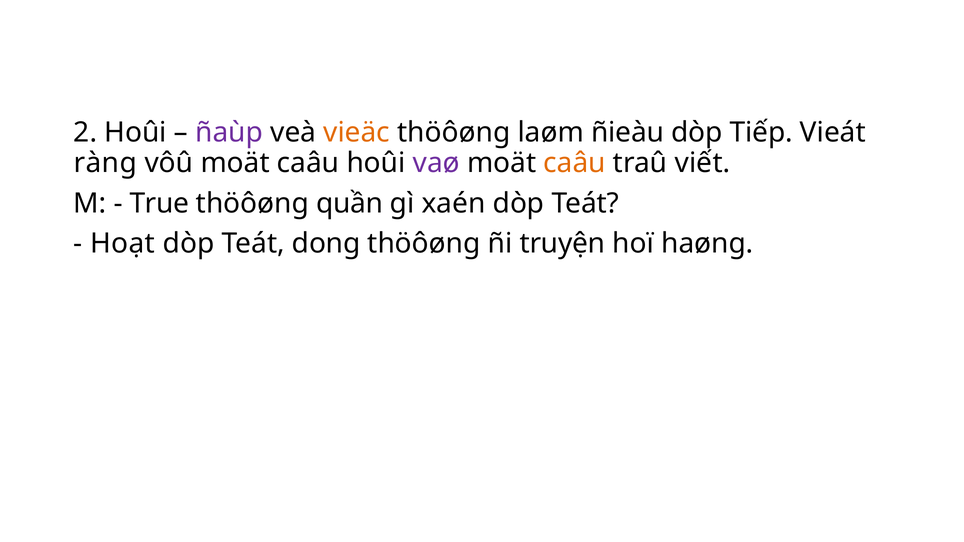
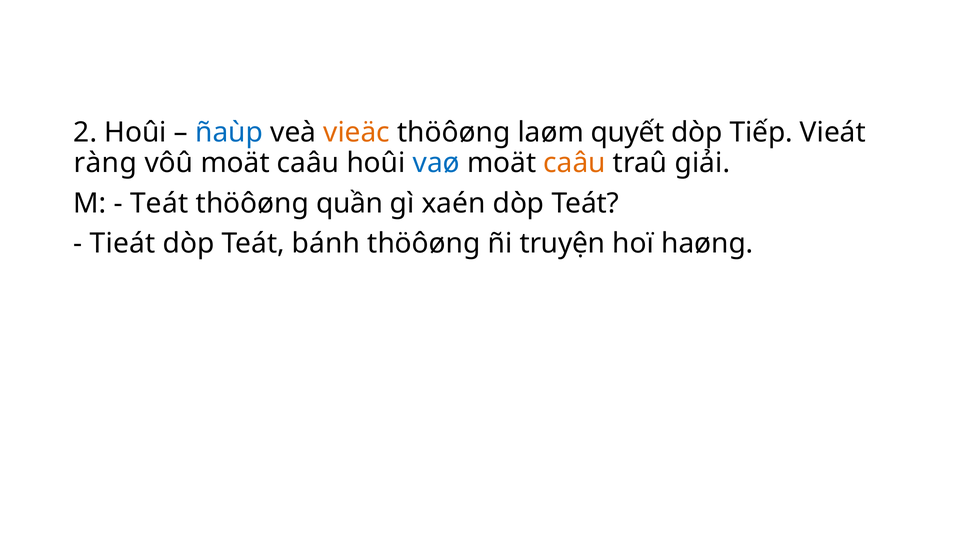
ñaùp colour: purple -> blue
ñieàu: ñieàu -> quyết
vaø colour: purple -> blue
viết: viết -> giải
True at (159, 203): True -> Teát
Hoạt: Hoạt -> Tieát
dong: dong -> bánh
